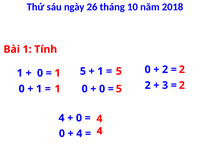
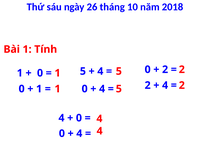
1 at (100, 71): 1 -> 4
3 at (165, 85): 3 -> 4
0 at (102, 89): 0 -> 4
